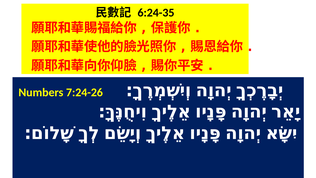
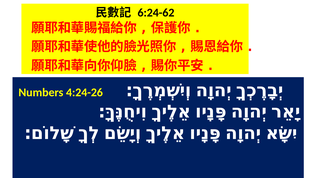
6:24-35: 6:24-35 -> 6:24-62
7:24-26: 7:24-26 -> 4:24-26
